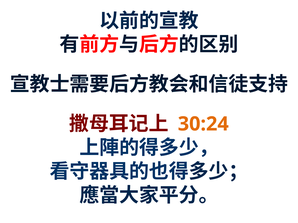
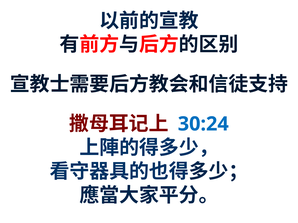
30:24 colour: orange -> blue
